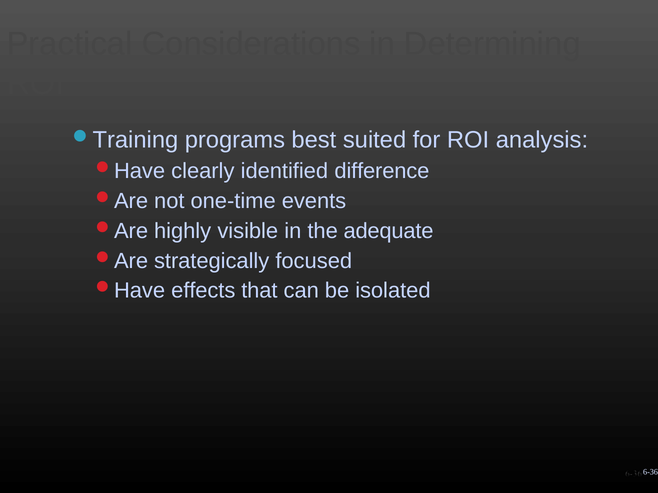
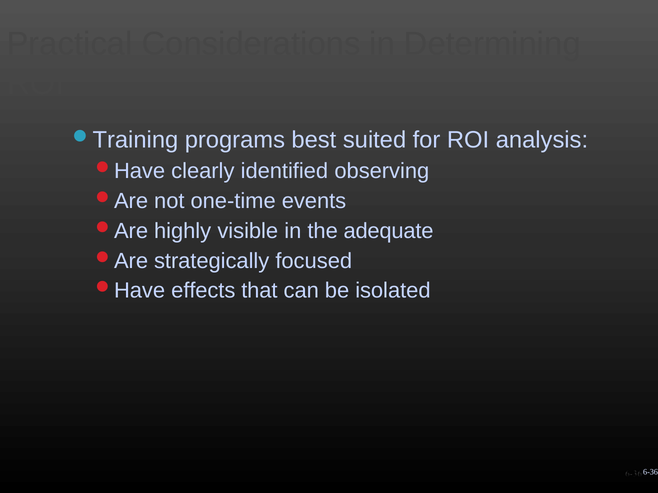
difference: difference -> observing
